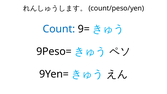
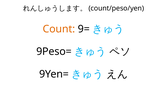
Count colour: blue -> orange
